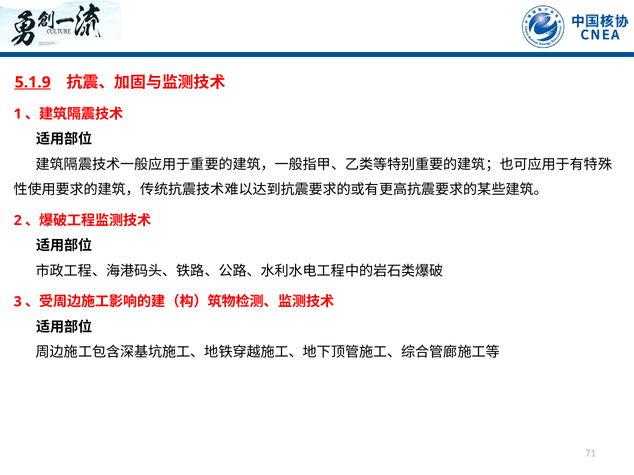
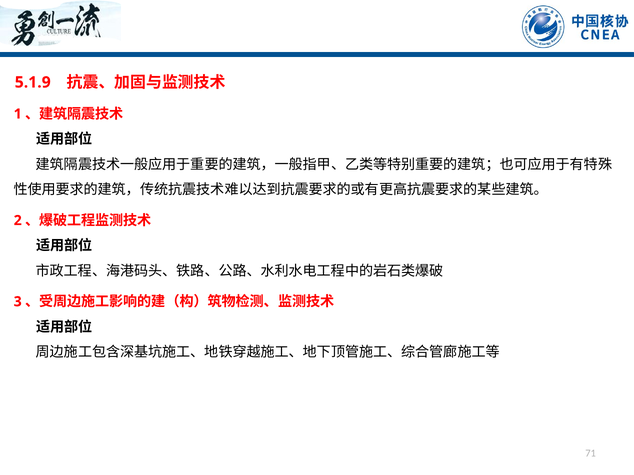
5.1.9 underline: present -> none
